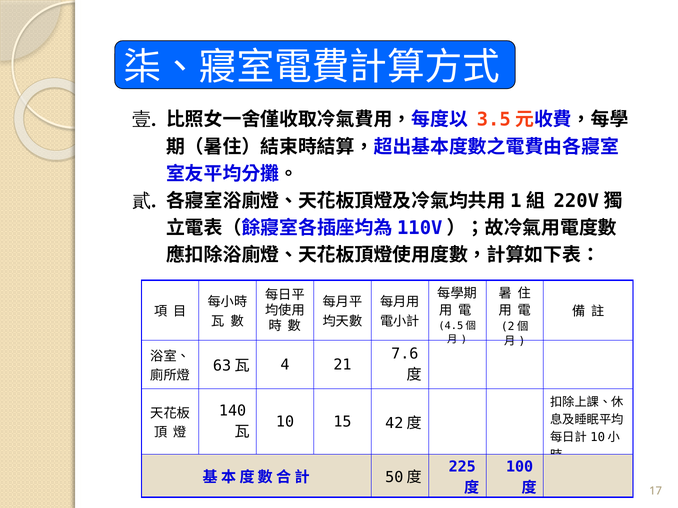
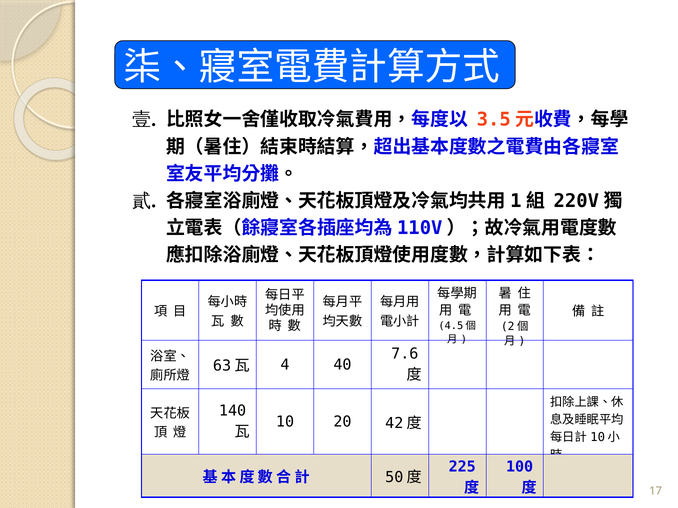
21: 21 -> 40
15: 15 -> 20
